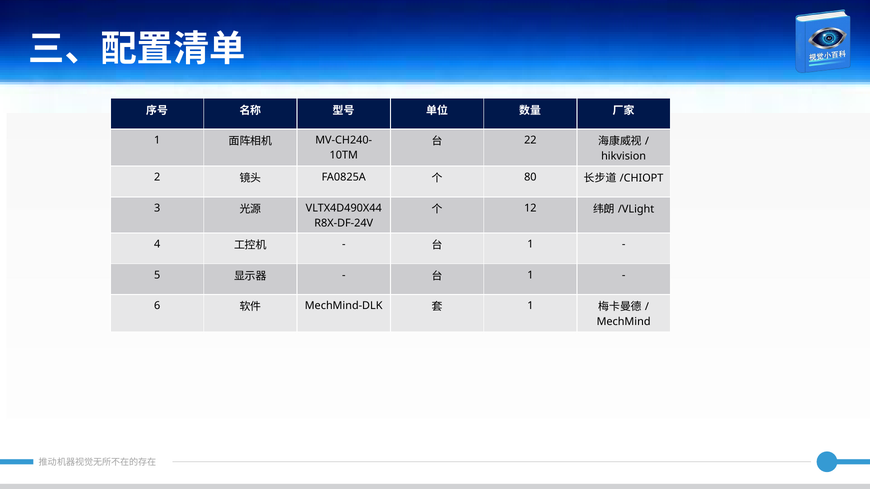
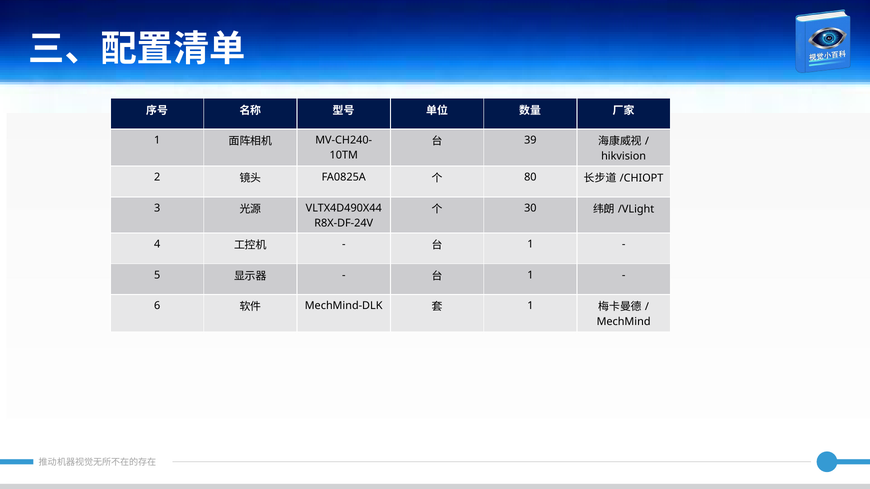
22: 22 -> 39
12: 12 -> 30
